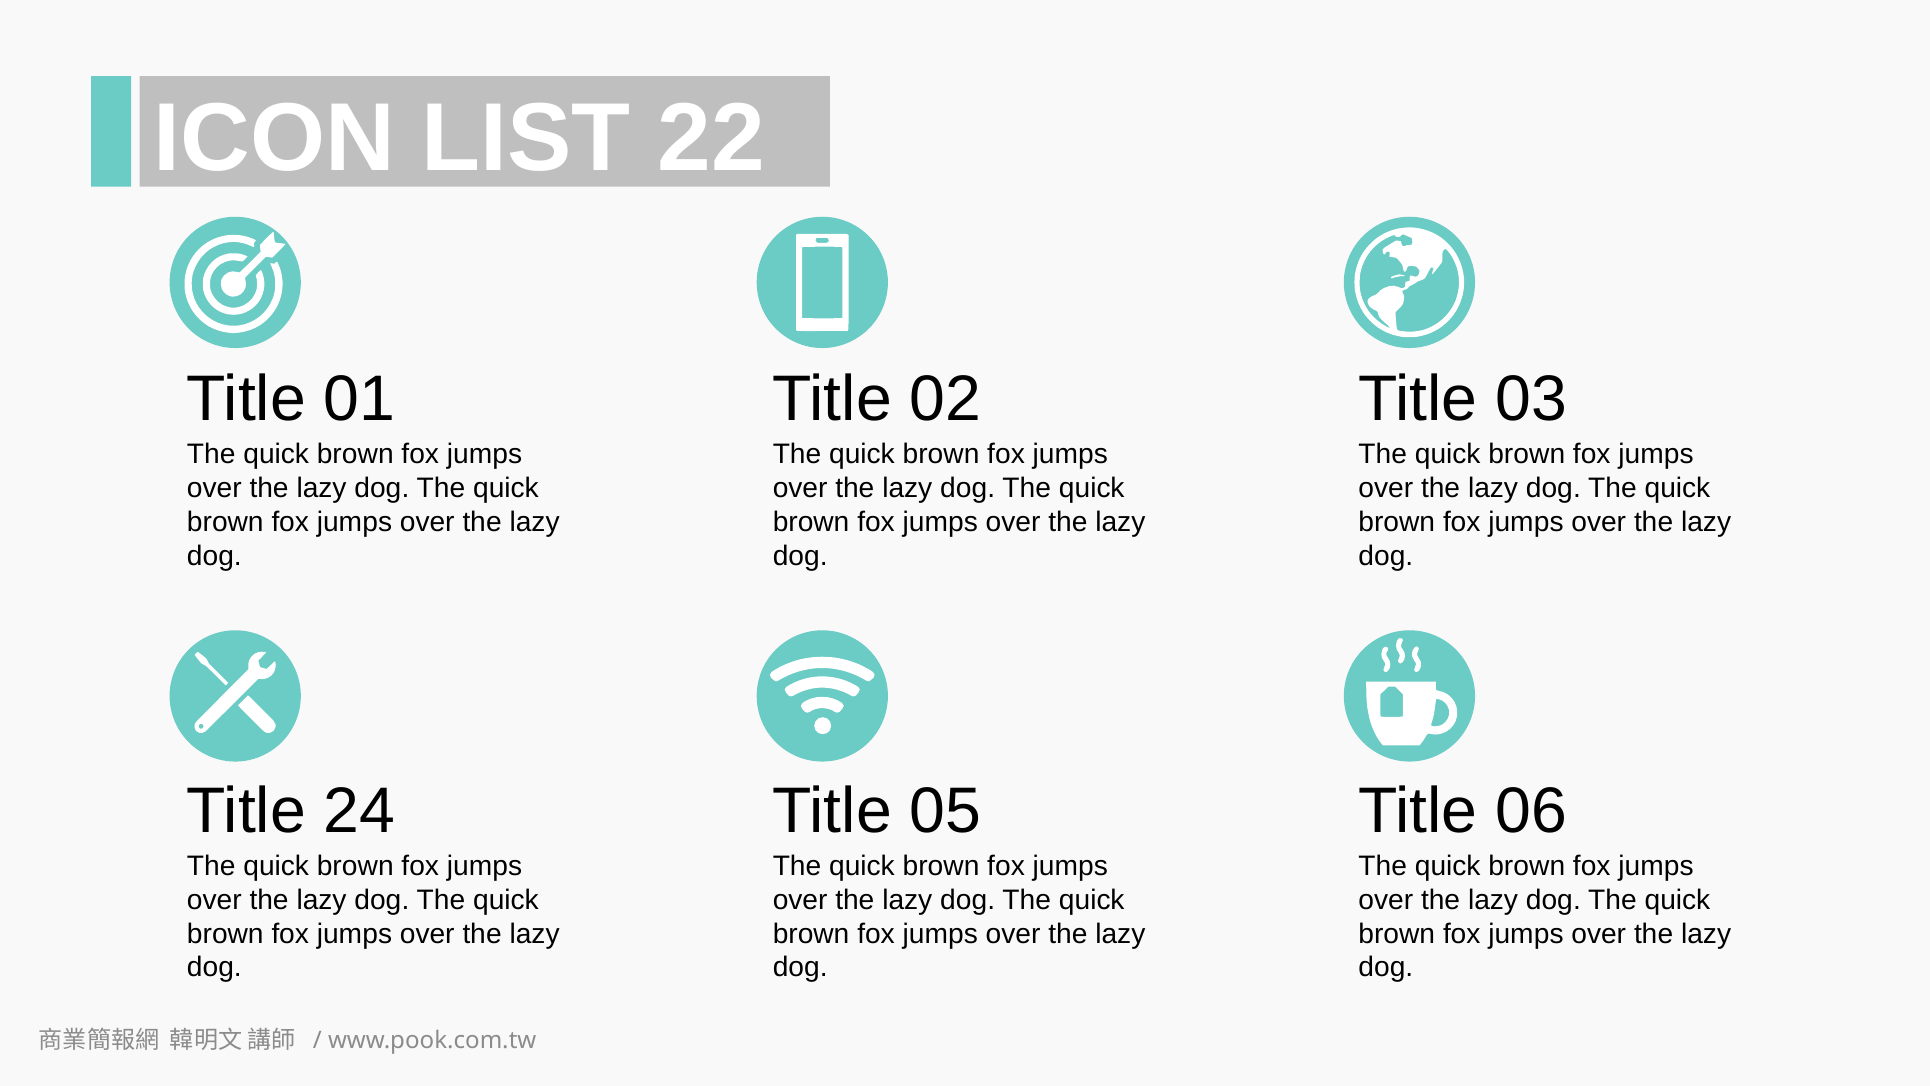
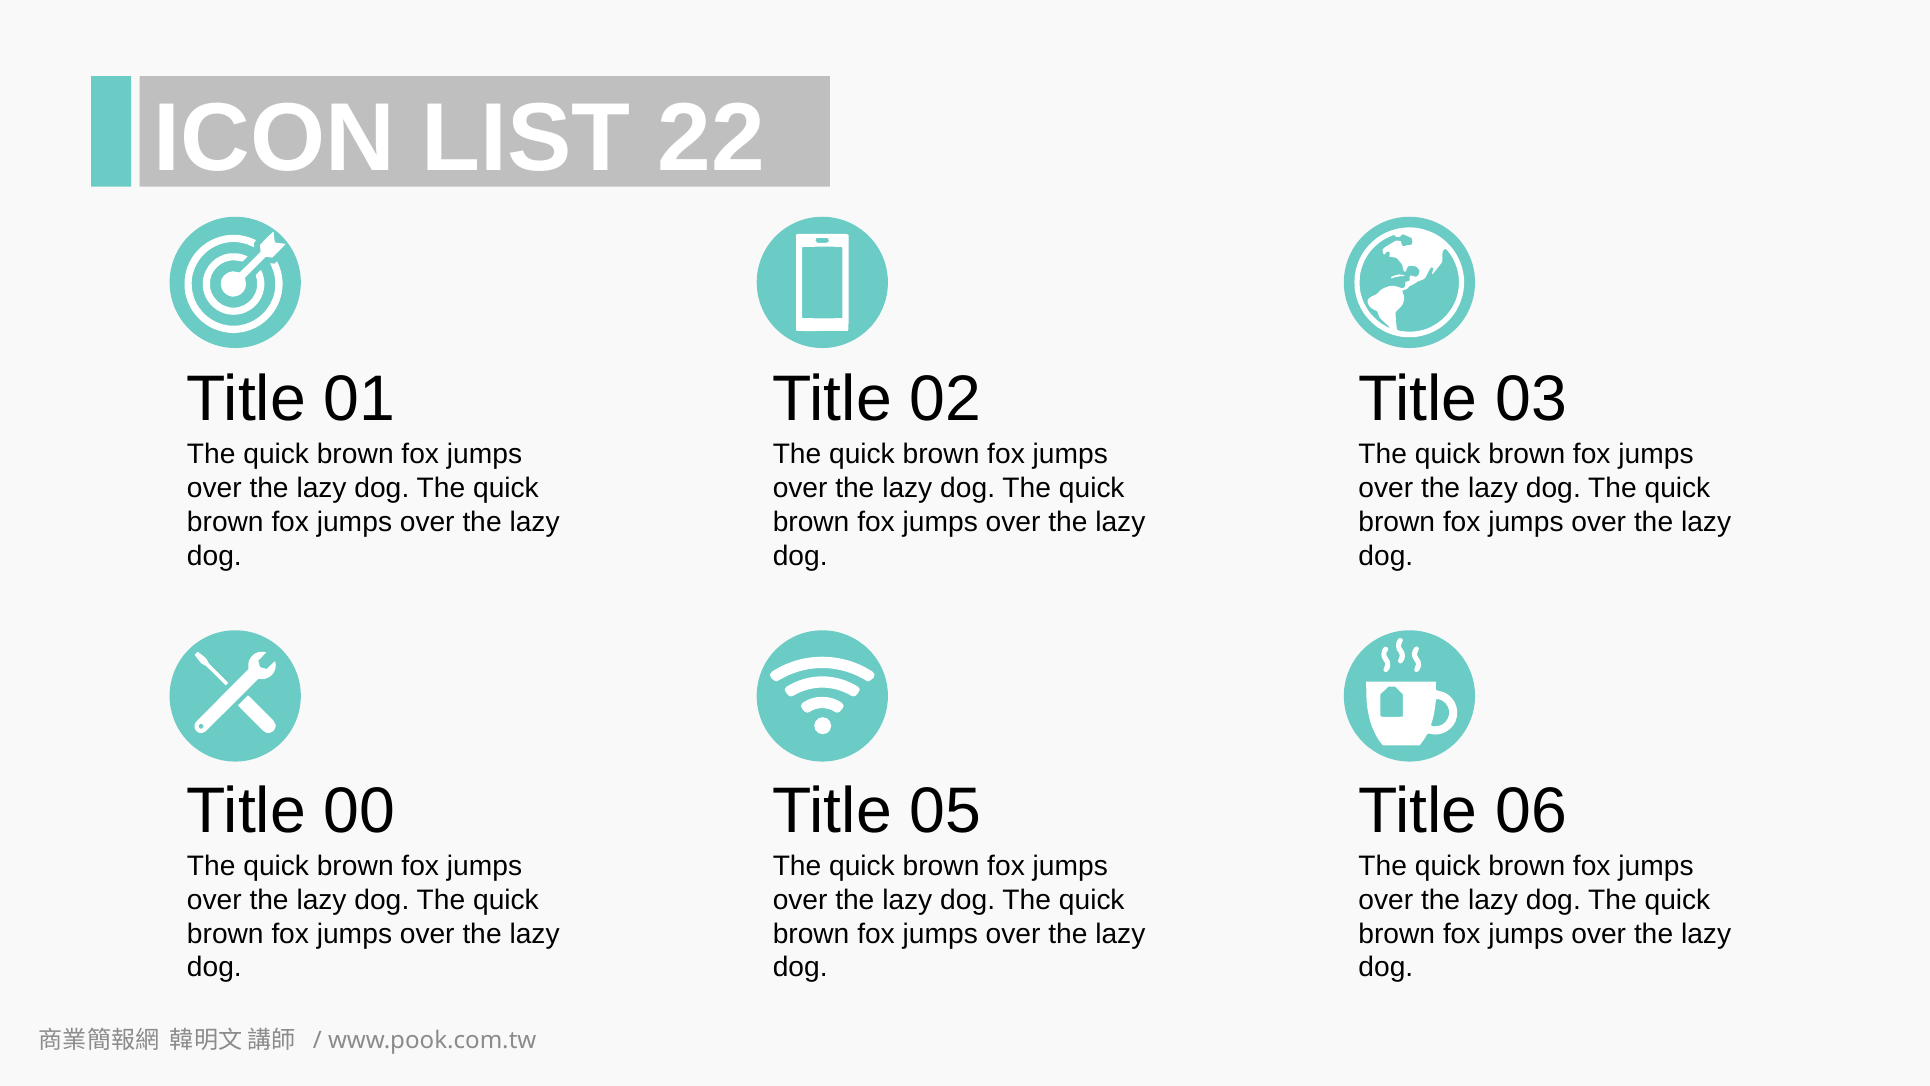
24: 24 -> 00
